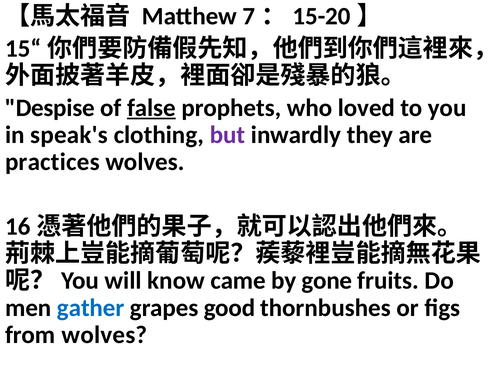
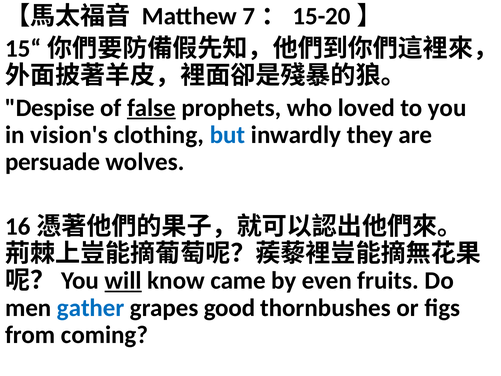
speak's: speak's -> vision's
but colour: purple -> blue
practices: practices -> persuade
will underline: none -> present
gone: gone -> even
from wolves: wolves -> coming
